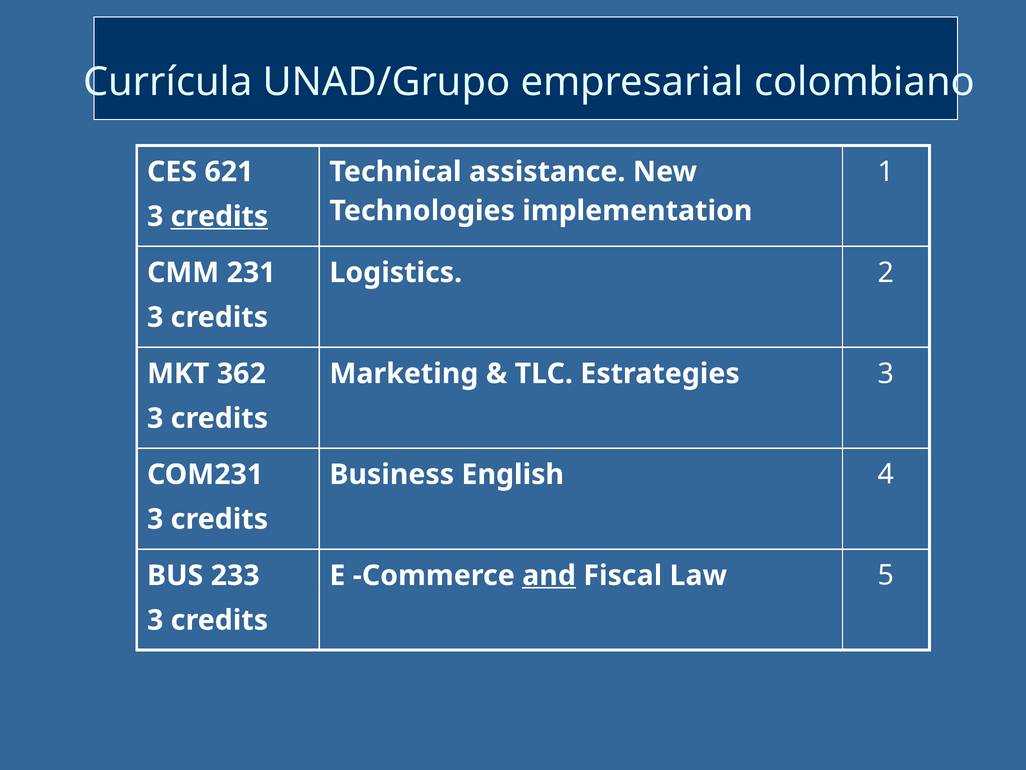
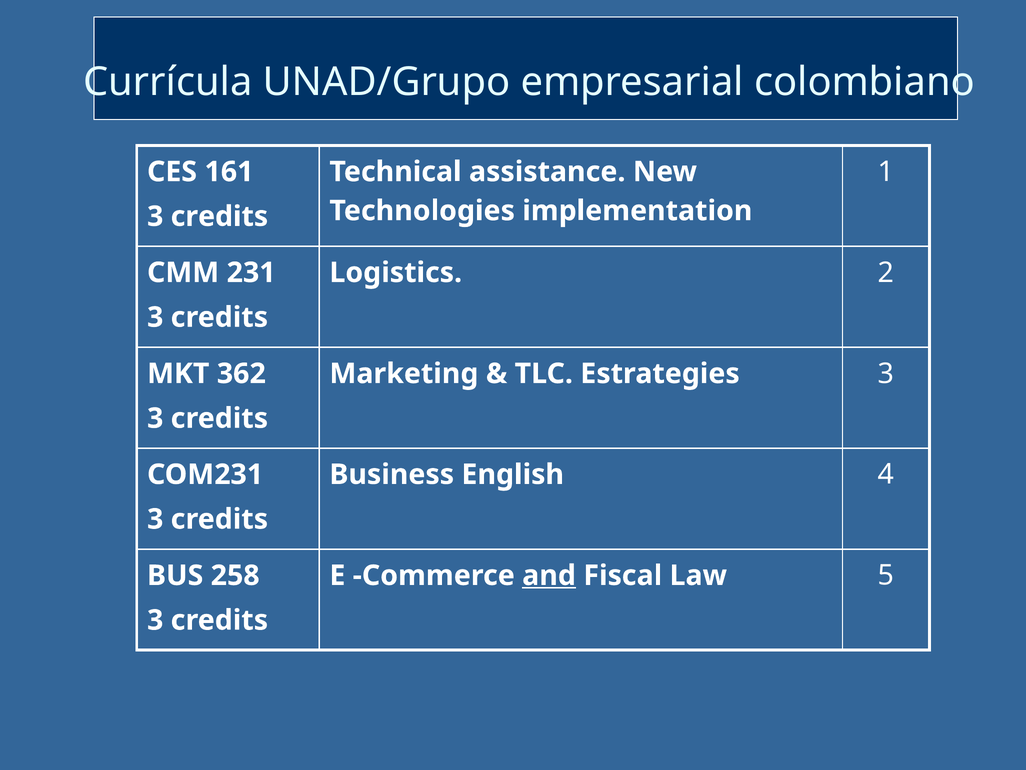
621: 621 -> 161
credits at (219, 216) underline: present -> none
233: 233 -> 258
